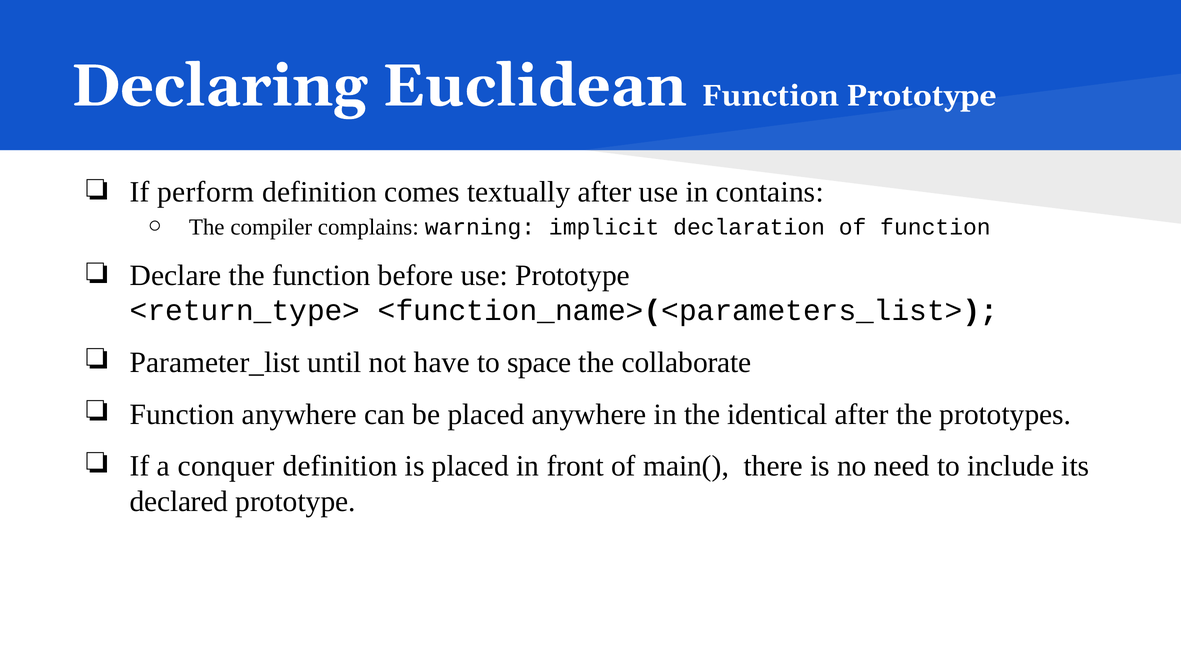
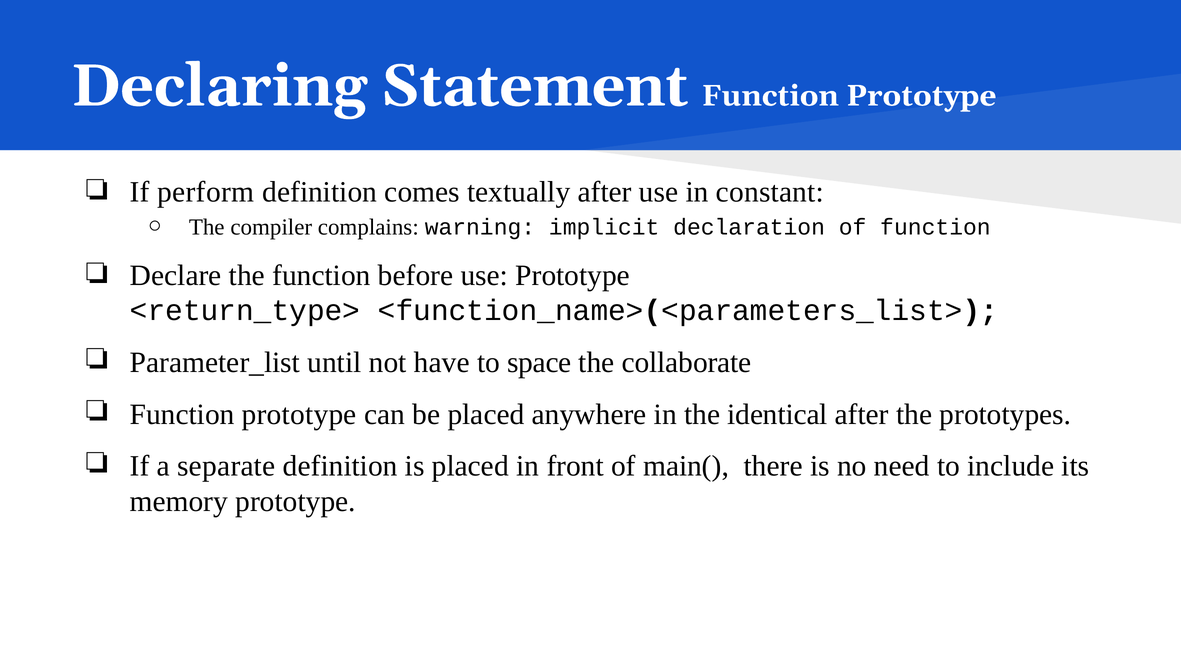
Euclidean: Euclidean -> Statement
contains: contains -> constant
anywhere at (299, 415): anywhere -> prototype
conquer: conquer -> separate
declared: declared -> memory
